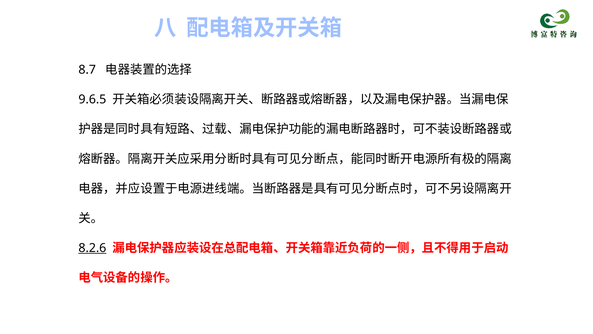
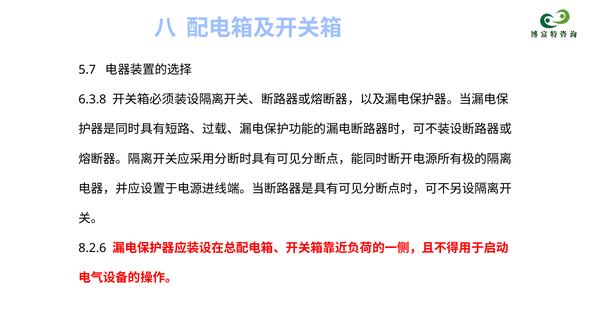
8.7: 8.7 -> 5.7
9.6.5: 9.6.5 -> 6.3.8
8.2.6 underline: present -> none
